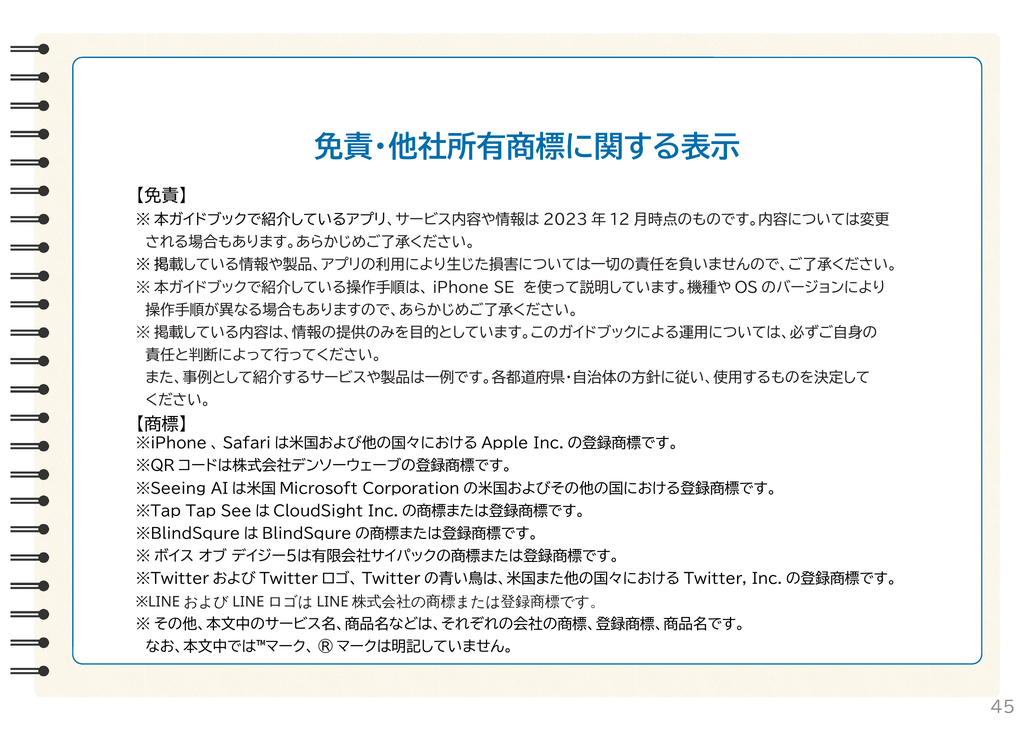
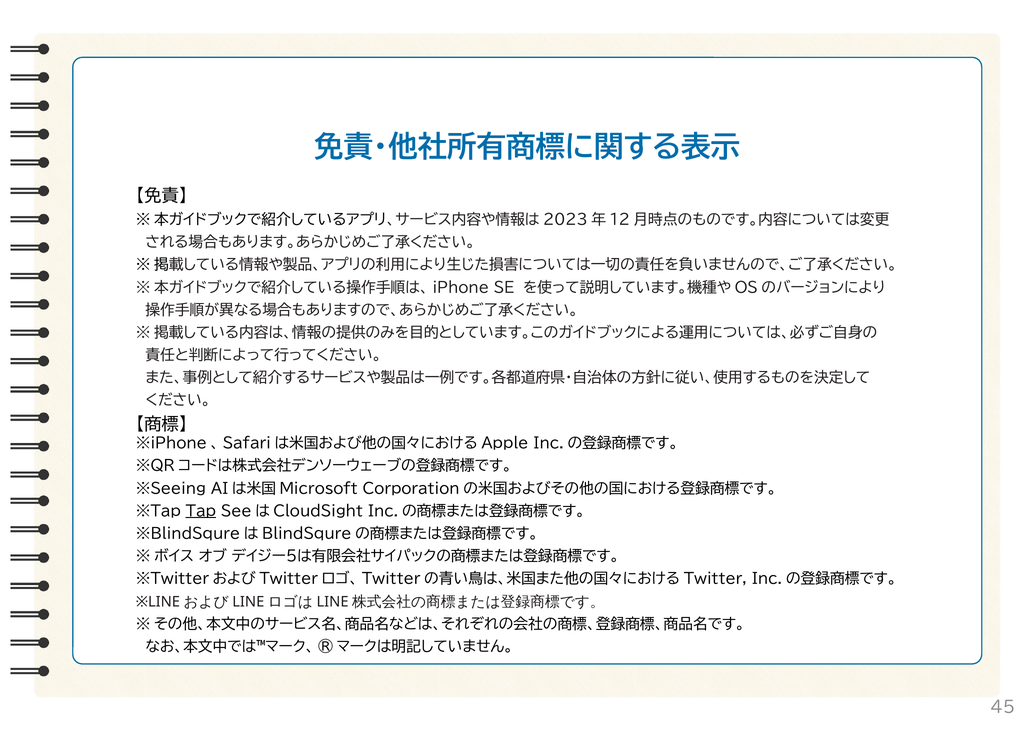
Tap underline: none -> present
